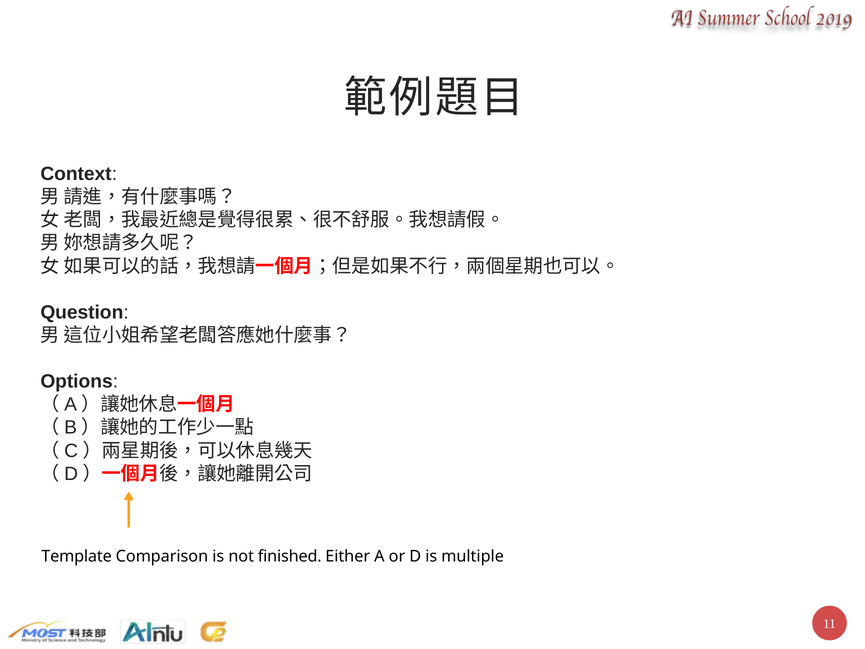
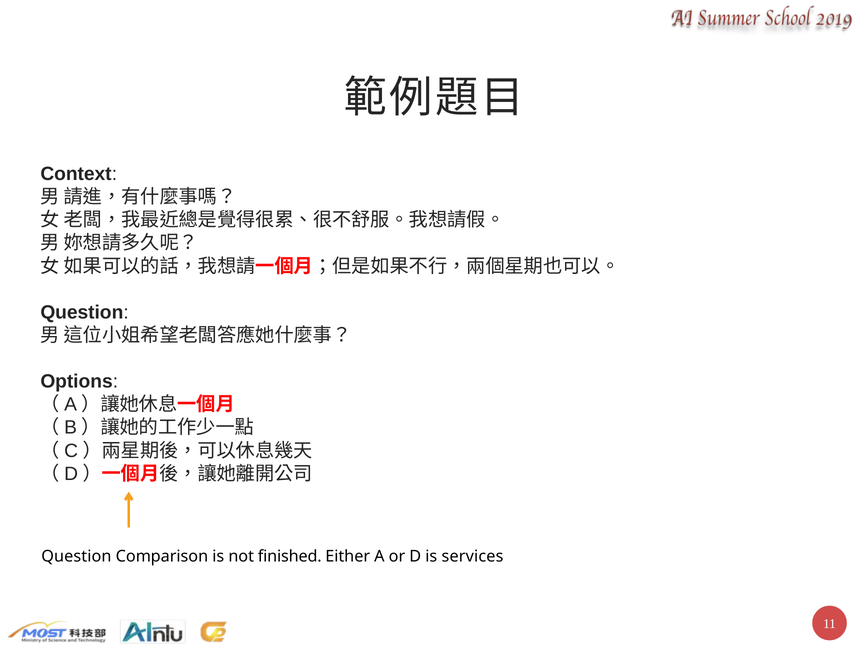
Template at (77, 556): Template -> Question
multiple: multiple -> services
